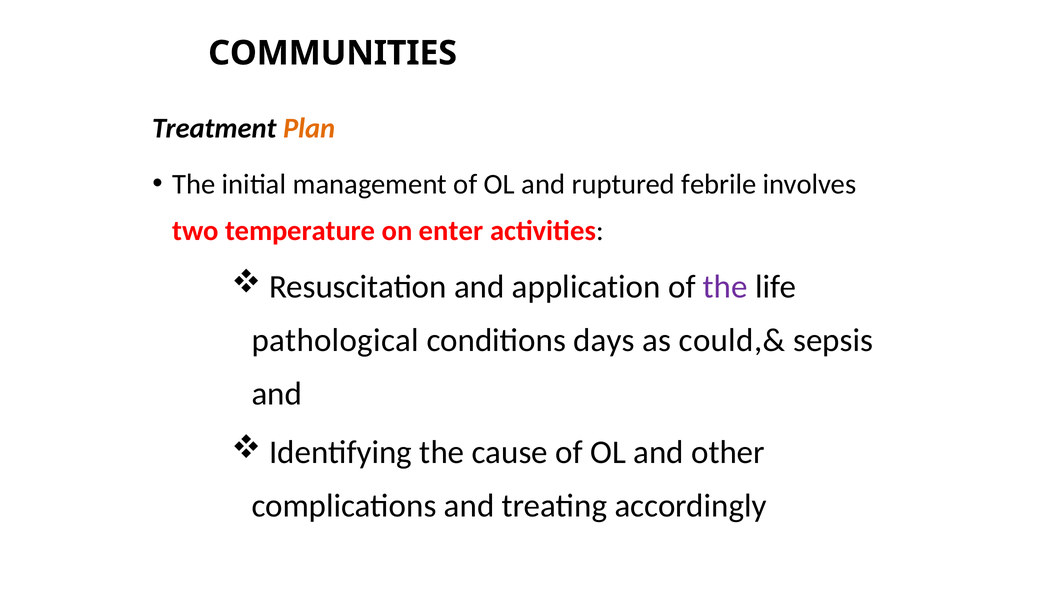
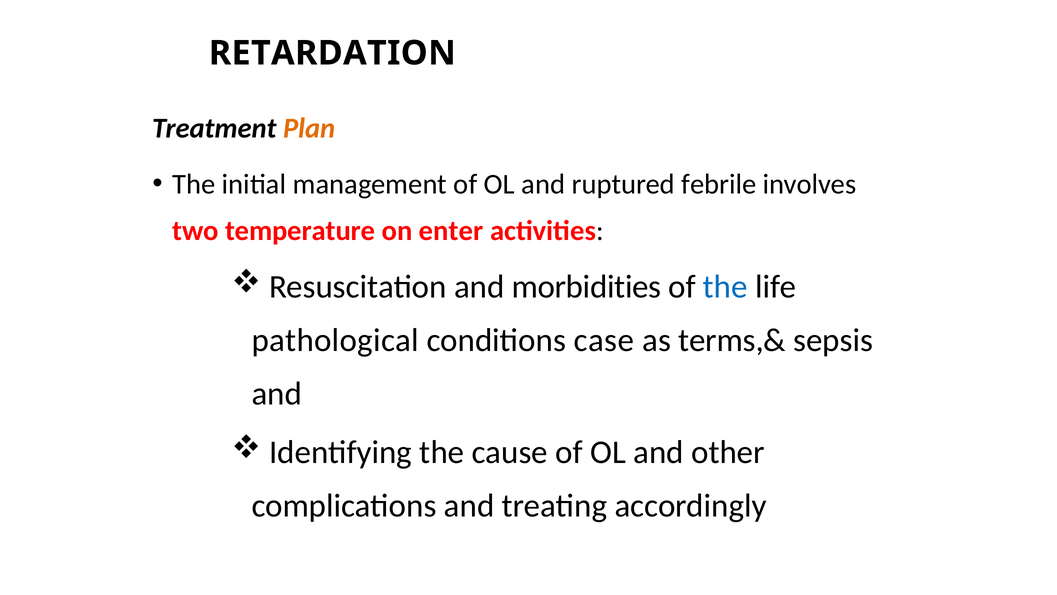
COMMUNITIES: COMMUNITIES -> RETARDATION
application: application -> morbidities
the at (725, 287) colour: purple -> blue
days: days -> case
could,&: could,& -> terms,&
